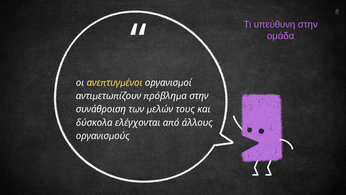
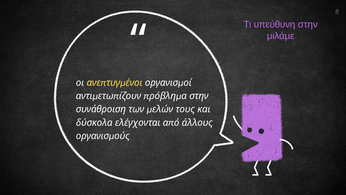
ομάδα: ομάδα -> μιλάμε
